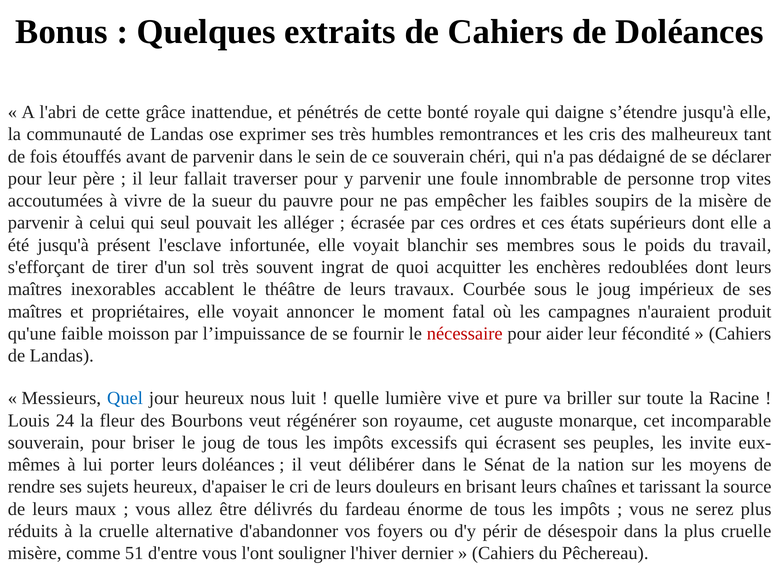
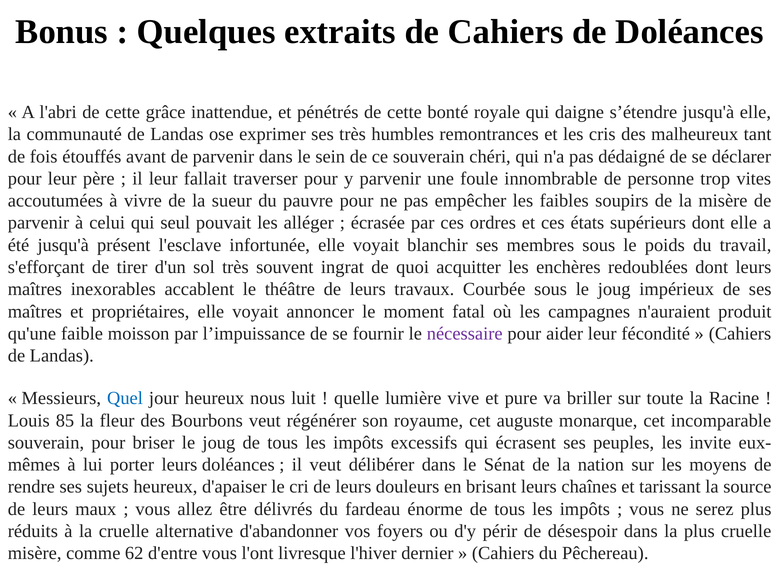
nécessaire colour: red -> purple
24: 24 -> 85
51: 51 -> 62
souligner: souligner -> livresque
